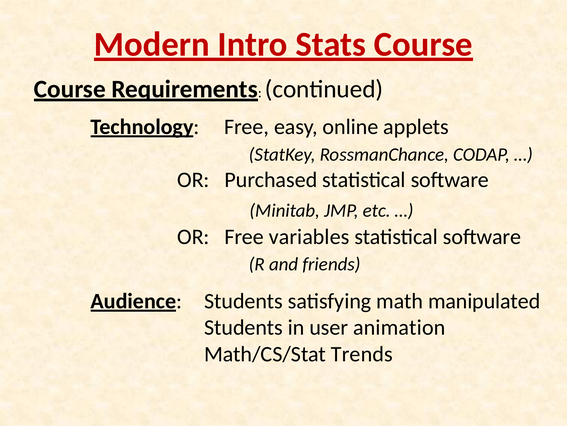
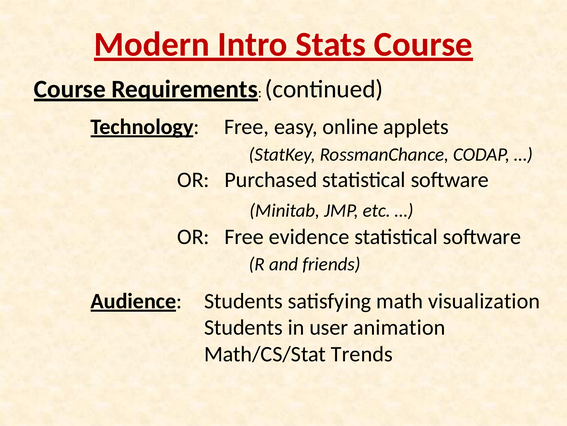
variables: variables -> evidence
manipulated: manipulated -> visualization
